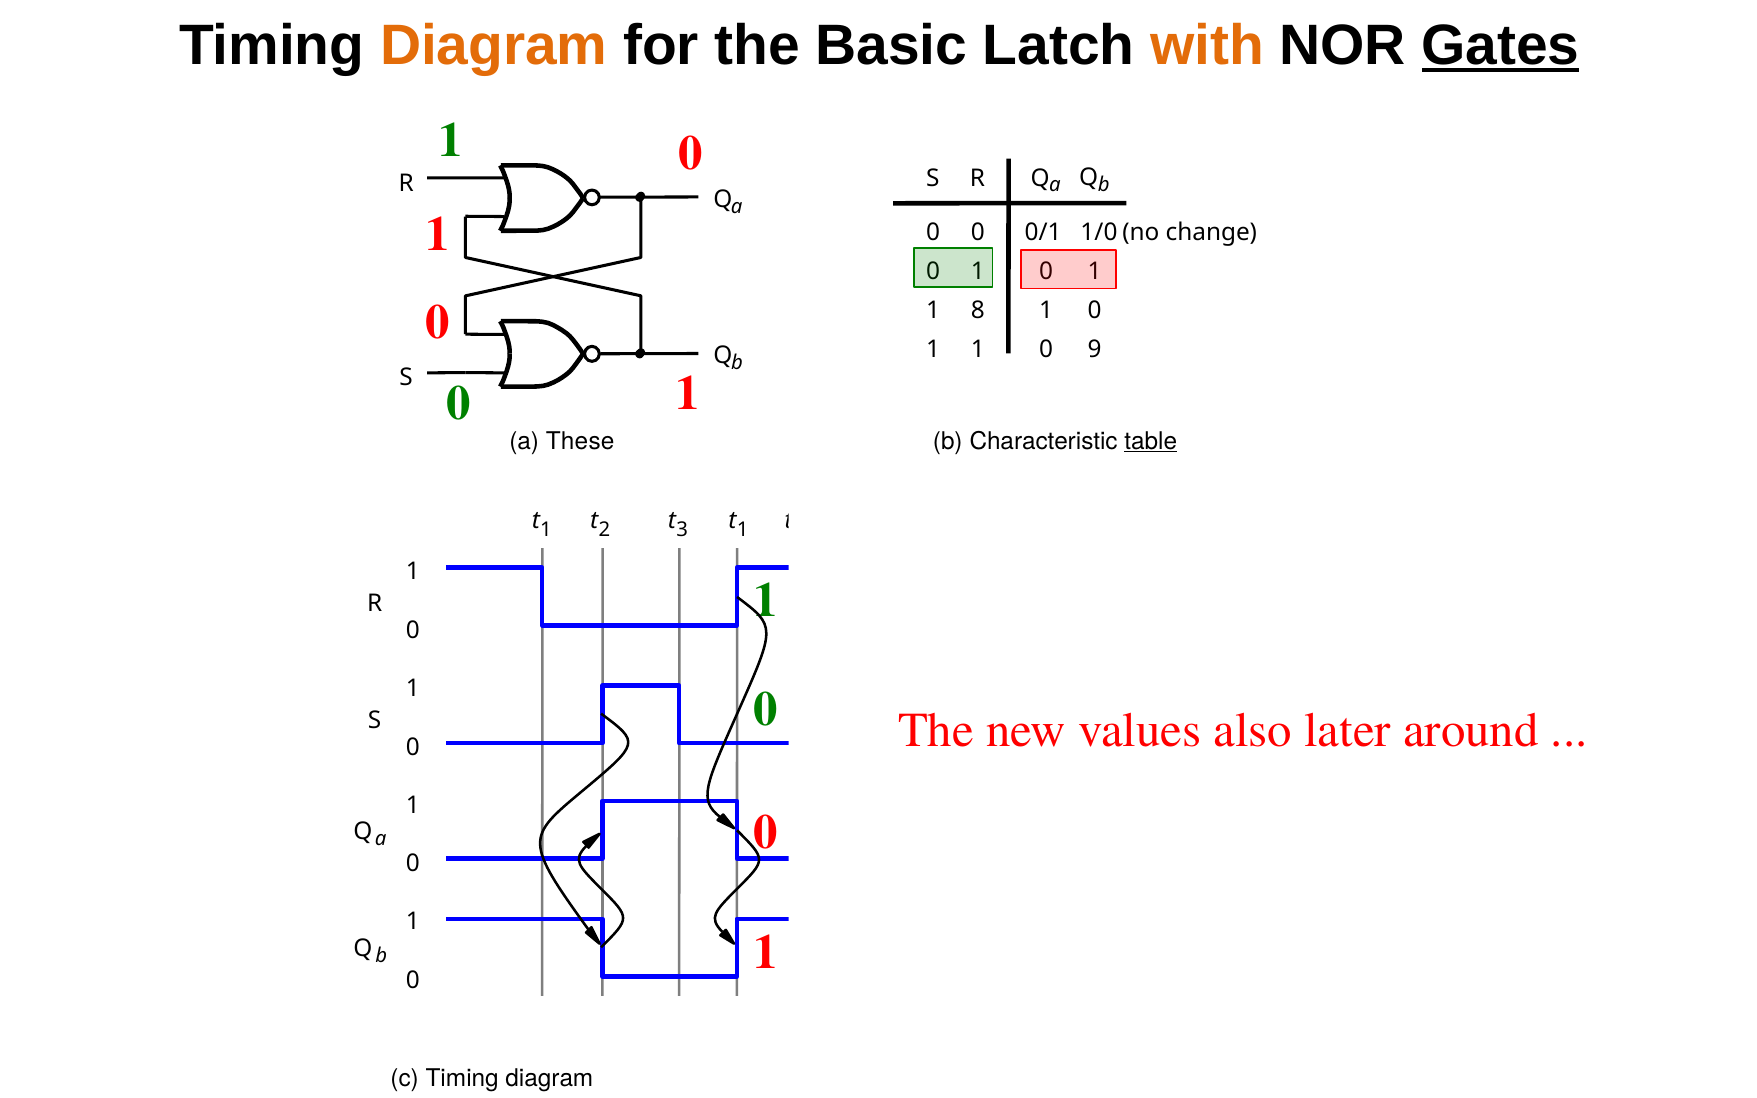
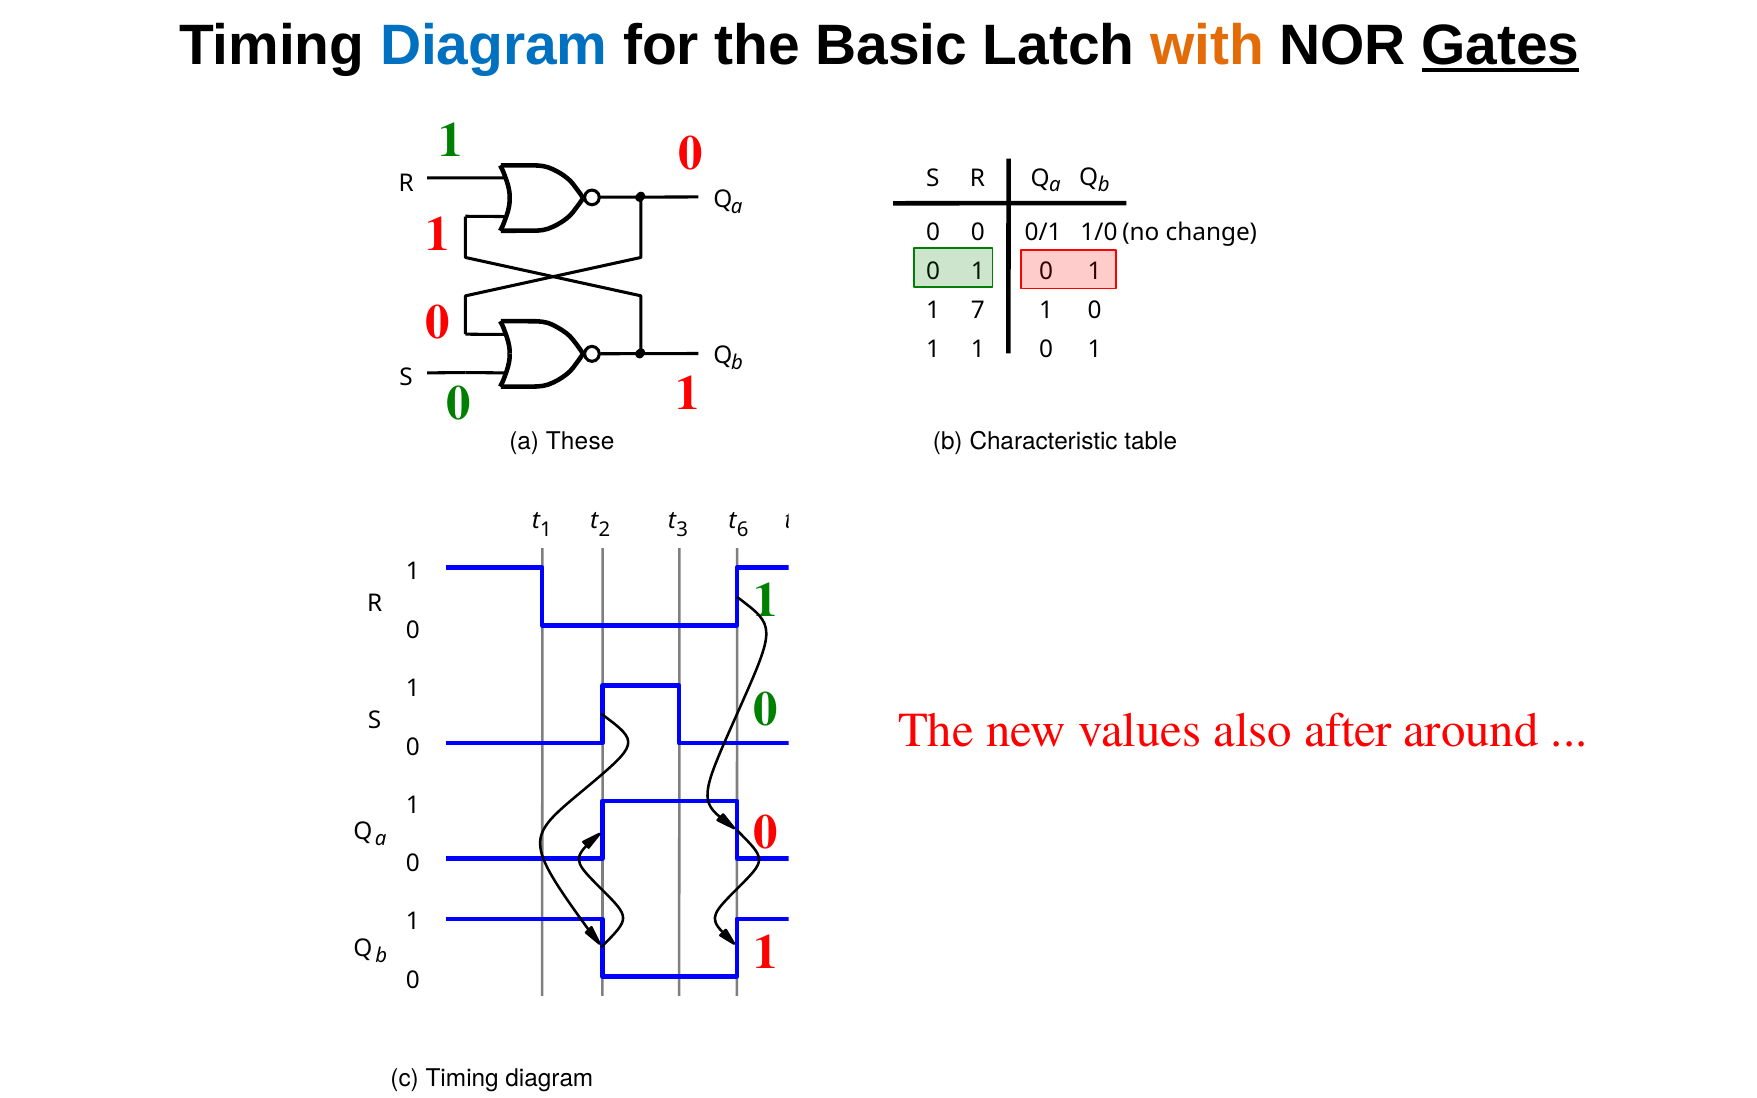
Diagram at (494, 45) colour: orange -> blue
1 8: 8 -> 7
9 at (1095, 350): 9 -> 1
table underline: present -> none
3 t 1: 1 -> 6
later: later -> after
